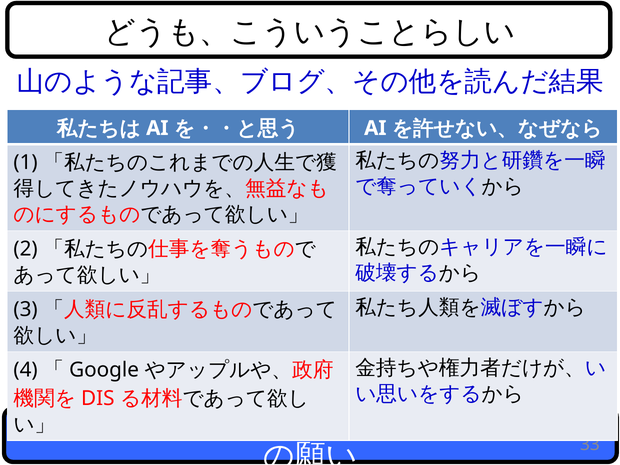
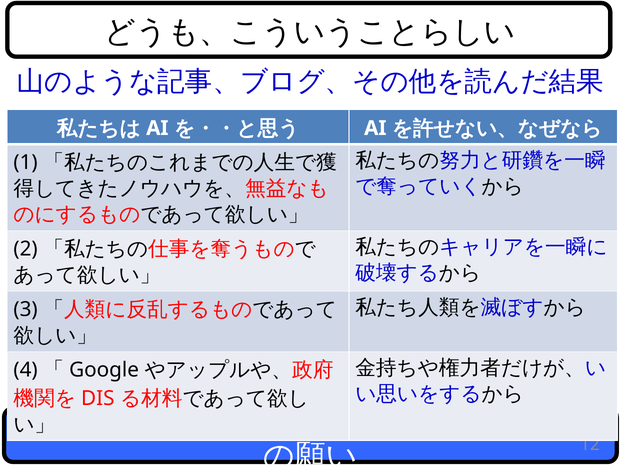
33: 33 -> 12
